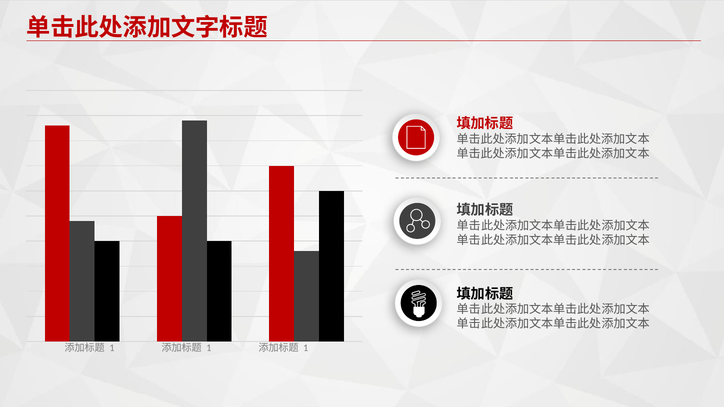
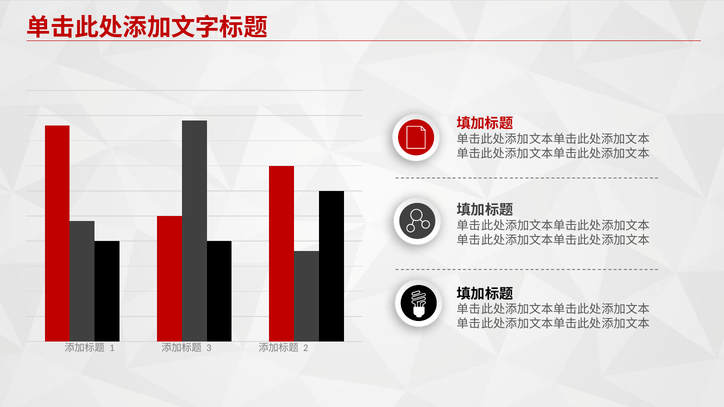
1 at (209, 348): 1 -> 3
1 at (306, 348): 1 -> 2
